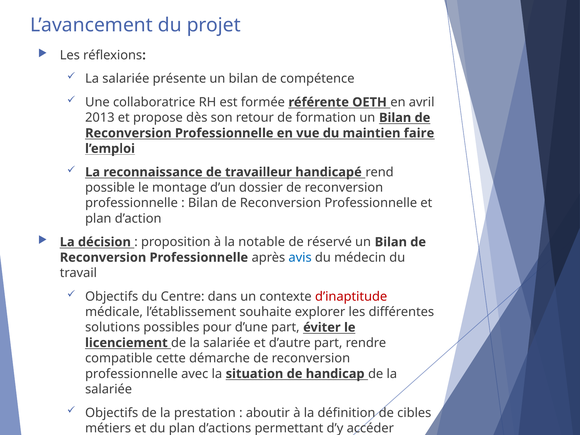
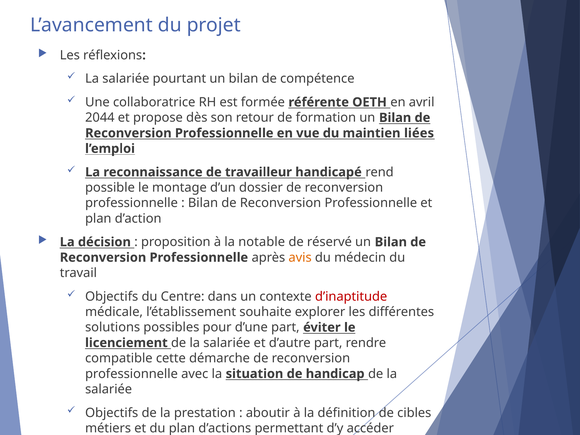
présente: présente -> pourtant
2013: 2013 -> 2044
faire: faire -> liées
avis colour: blue -> orange
